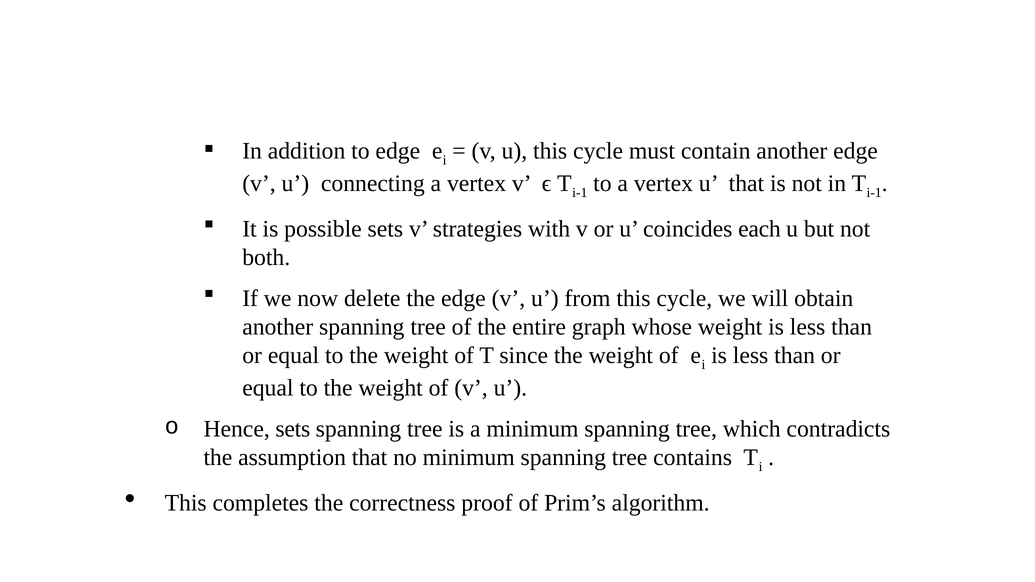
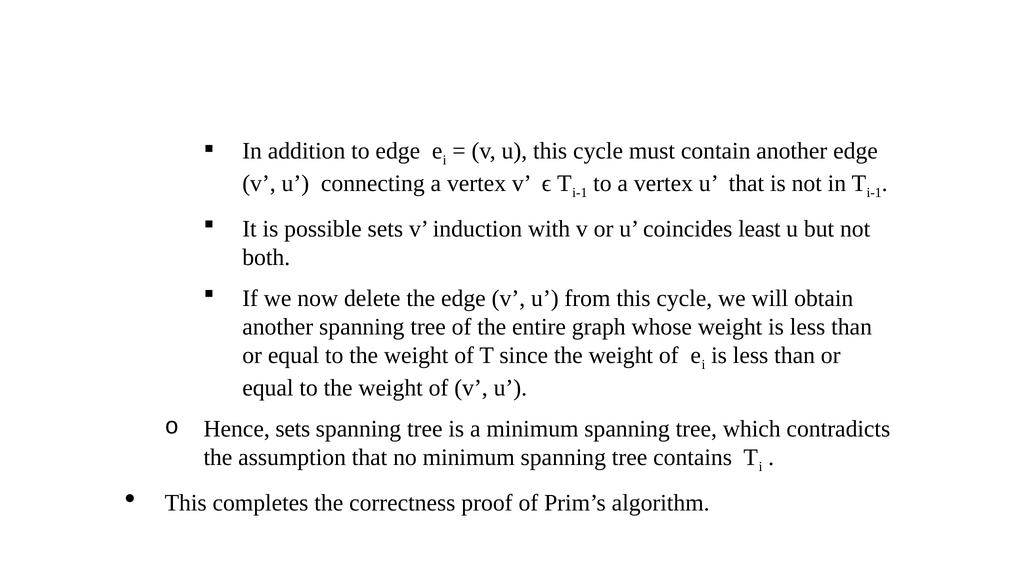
strategies: strategies -> induction
each: each -> least
